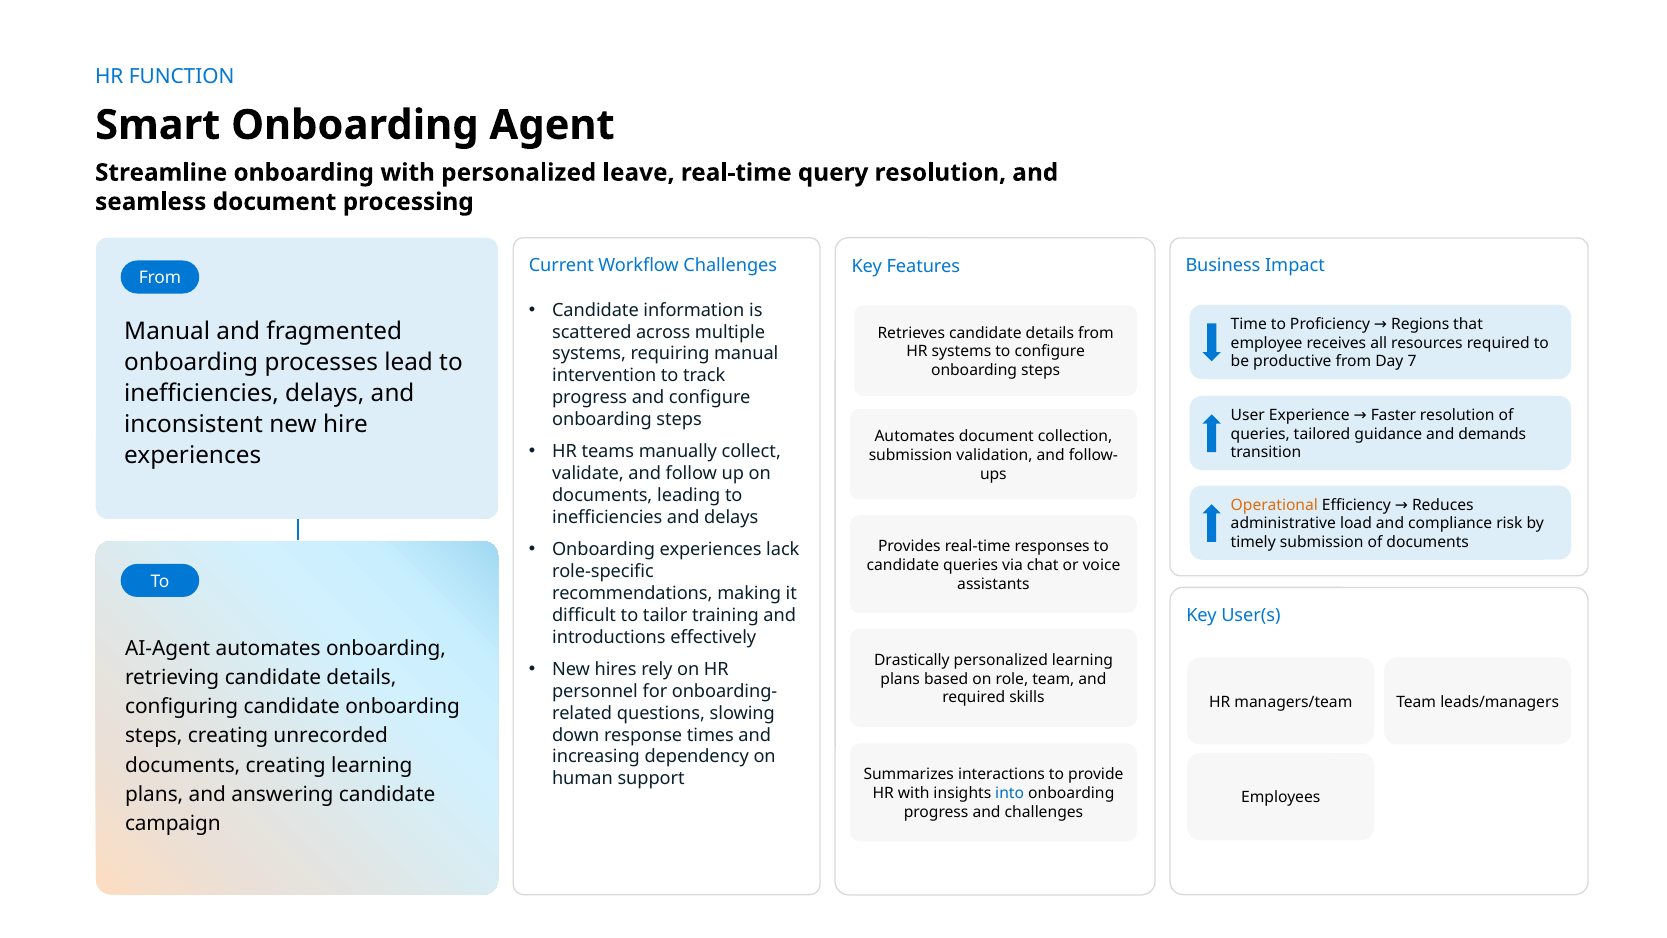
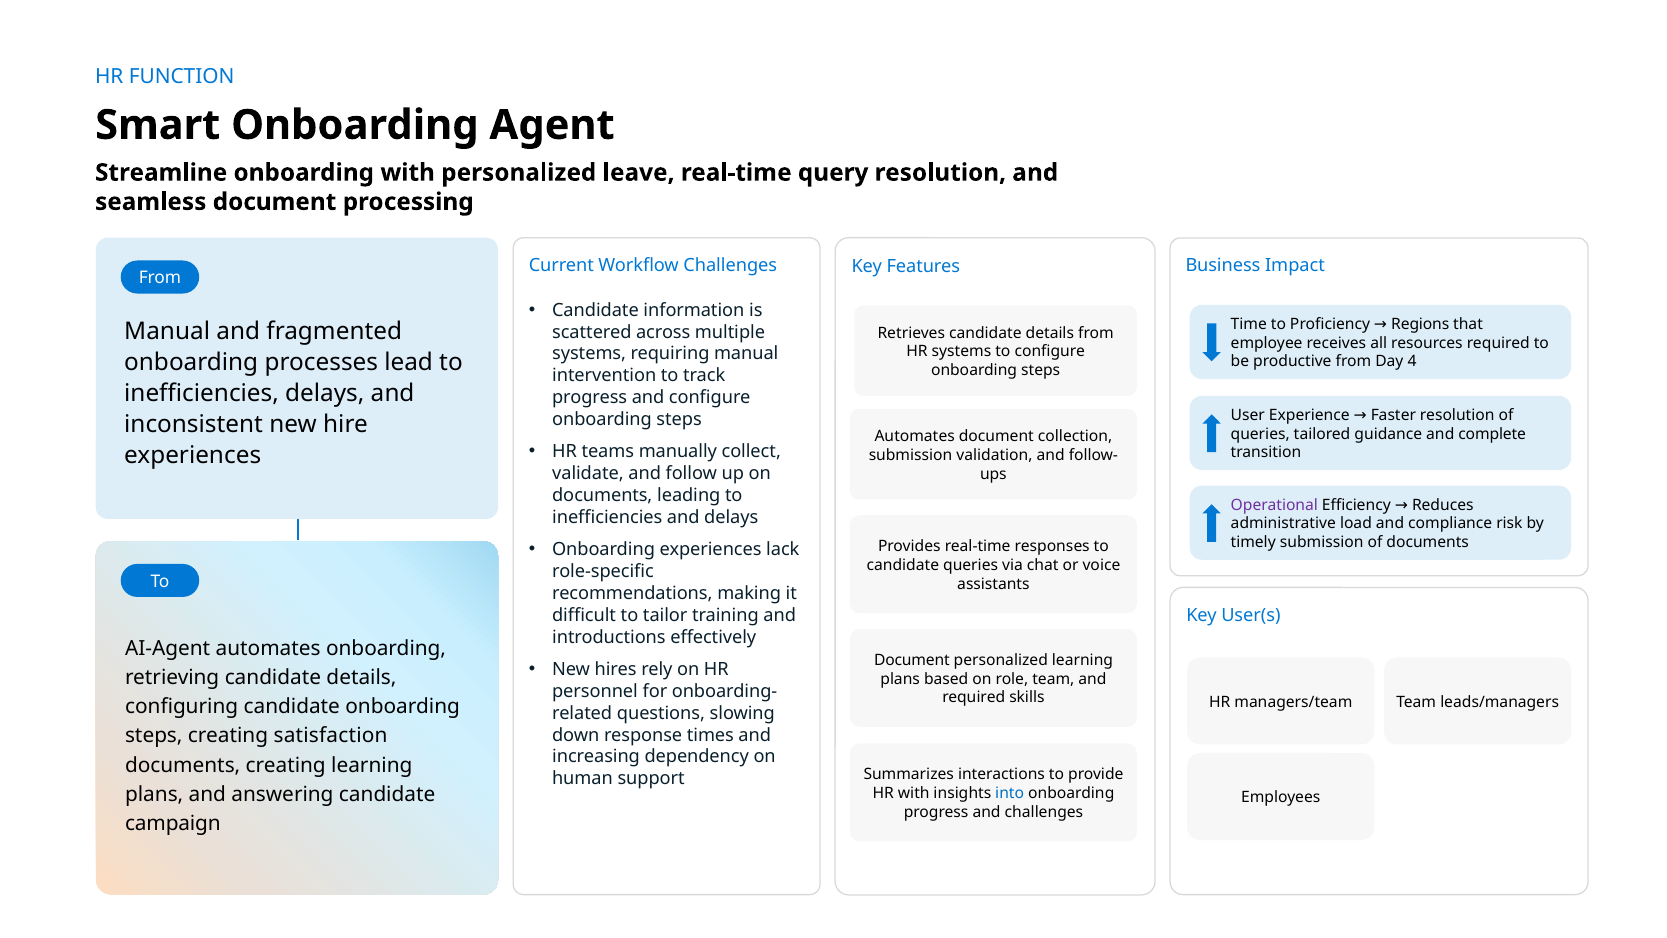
7: 7 -> 4
demands: demands -> complete
Operational colour: orange -> purple
Drastically at (912, 660): Drastically -> Document
unrecorded: unrecorded -> satisfaction
